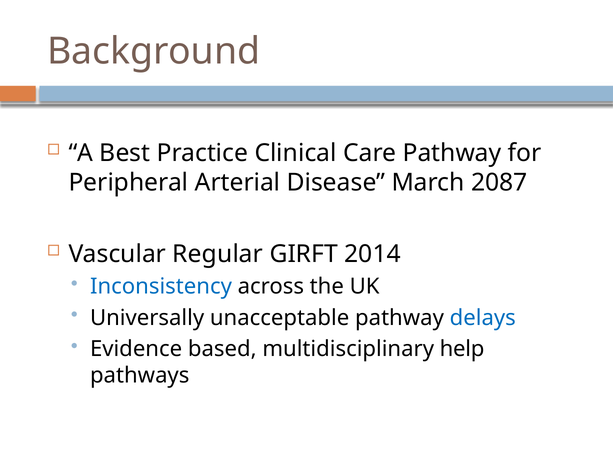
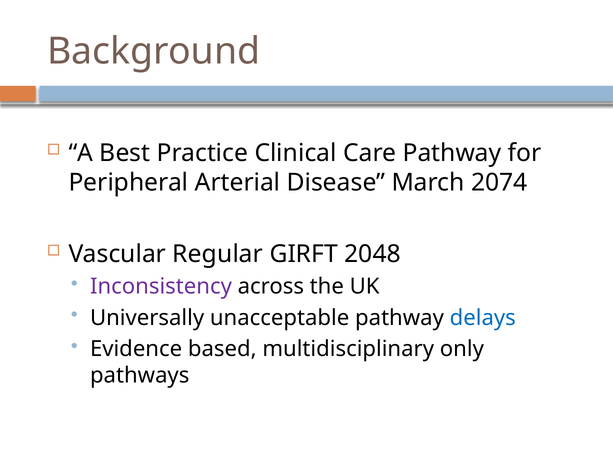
2087: 2087 -> 2074
2014: 2014 -> 2048
Inconsistency colour: blue -> purple
help: help -> only
